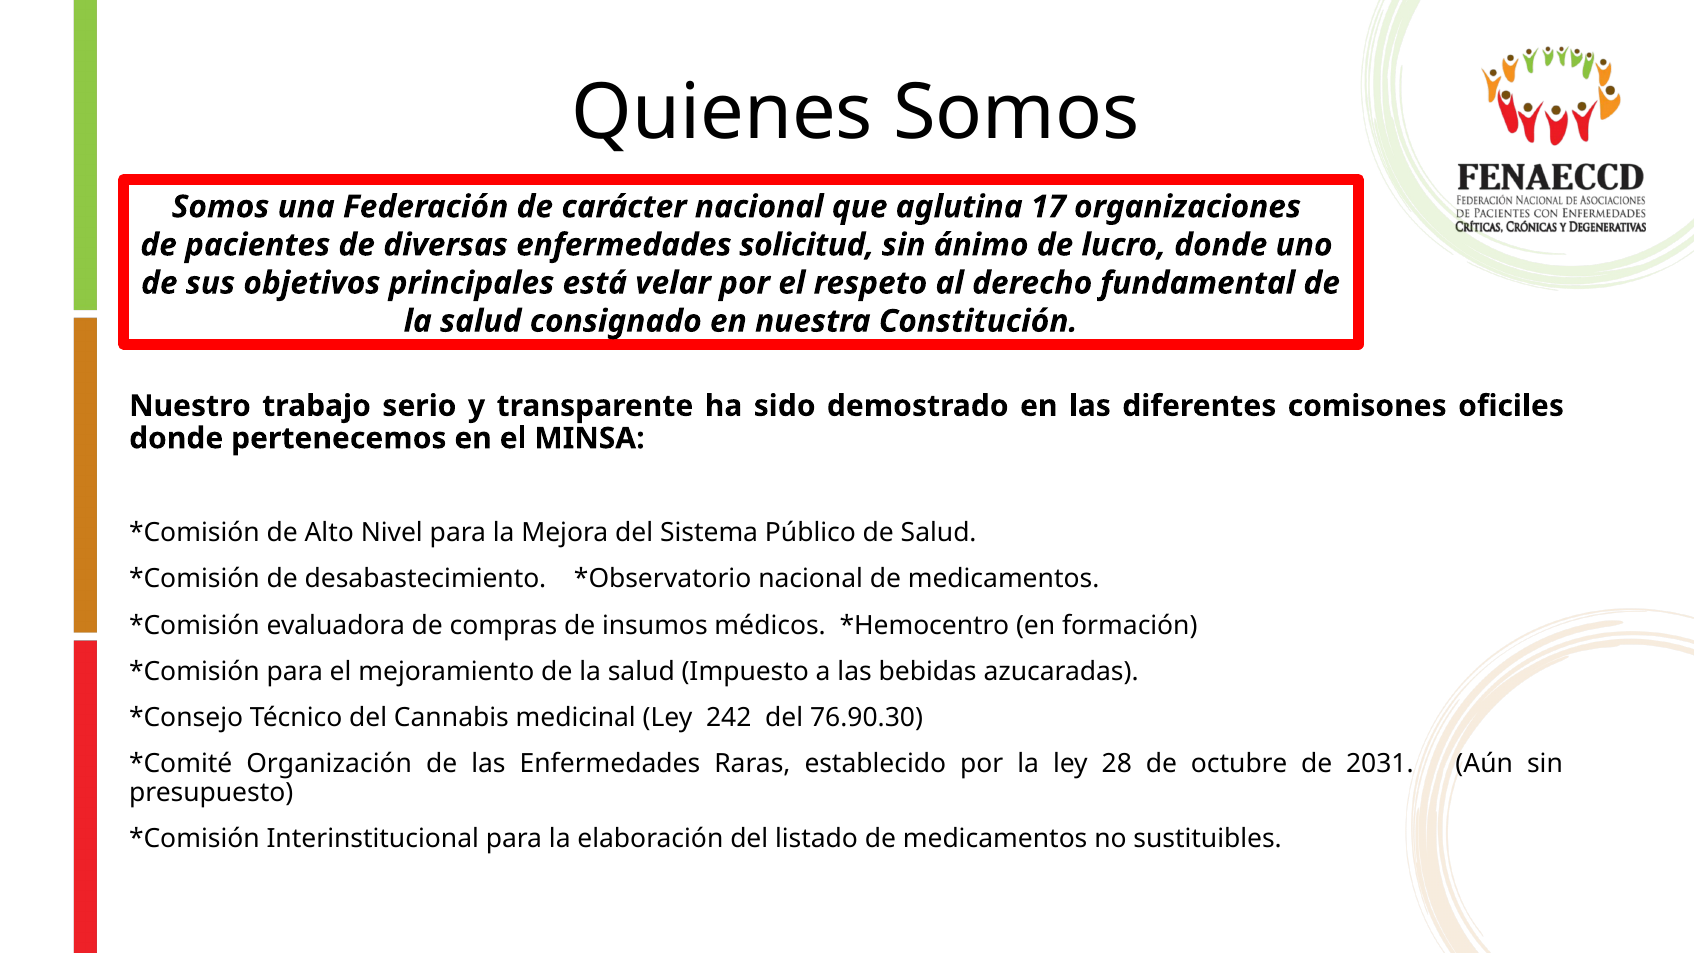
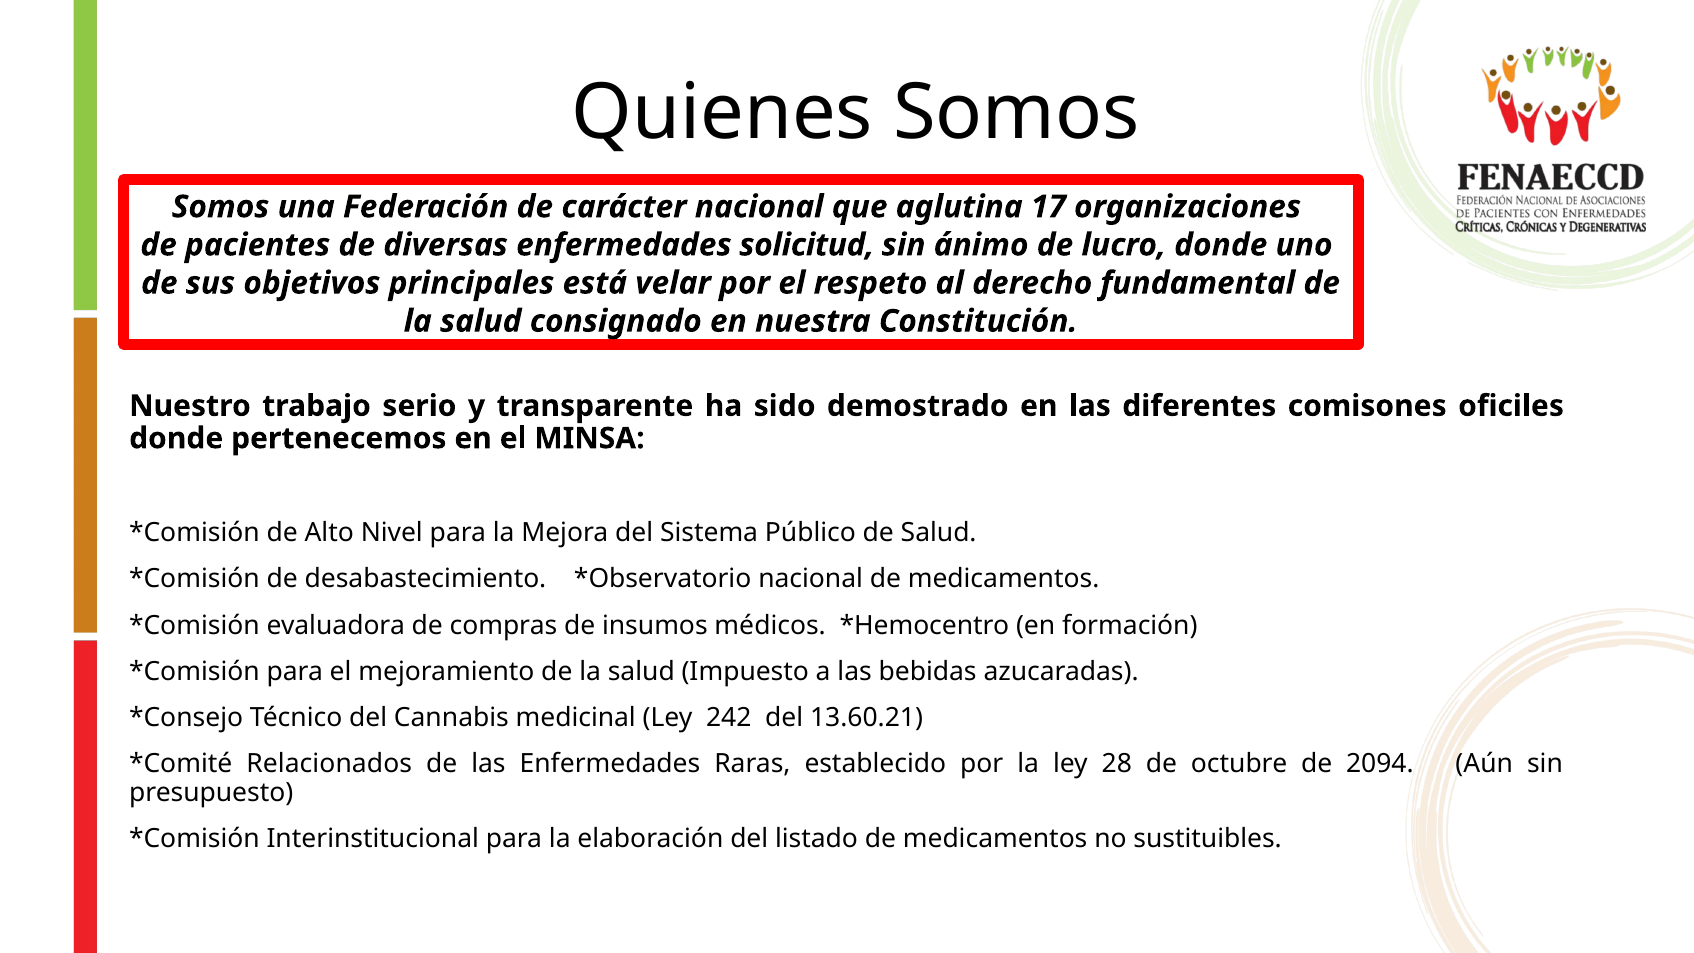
76.90.30: 76.90.30 -> 13.60.21
Organización: Organización -> Relacionados
2031: 2031 -> 2094
